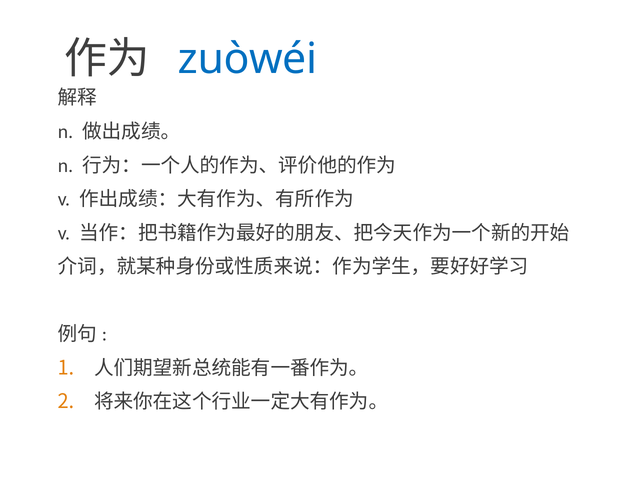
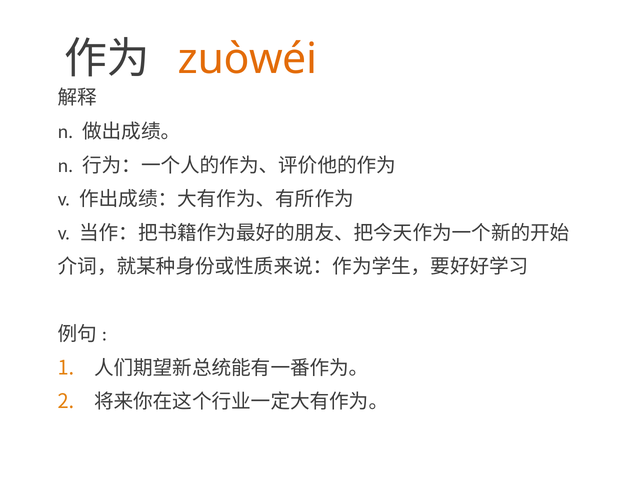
zuòwéi colour: blue -> orange
